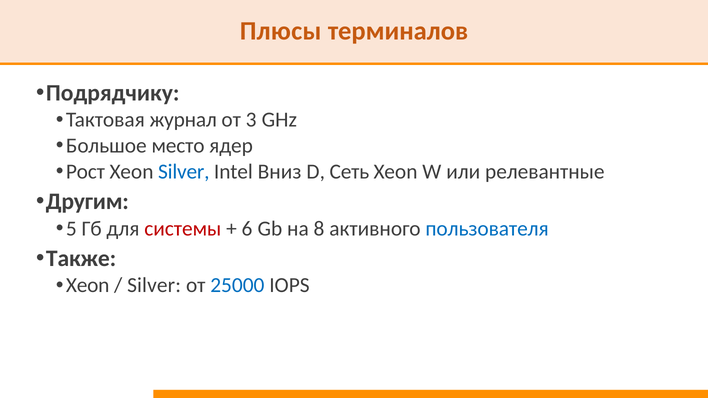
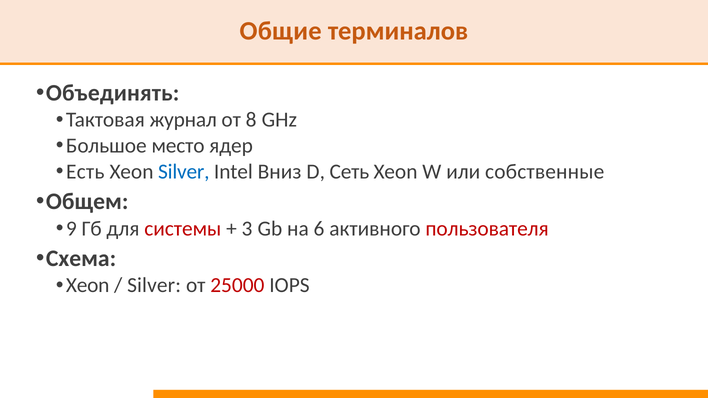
Плюсы: Плюсы -> Общие
Подрядчику: Подрядчику -> Объединять
3: 3 -> 8
Рост: Рост -> Есть
релевантные: релевантные -> собственные
Другим: Другим -> Общем
5: 5 -> 9
6: 6 -> 3
8: 8 -> 6
пользователя colour: blue -> red
Также: Также -> Схема
25000 colour: blue -> red
